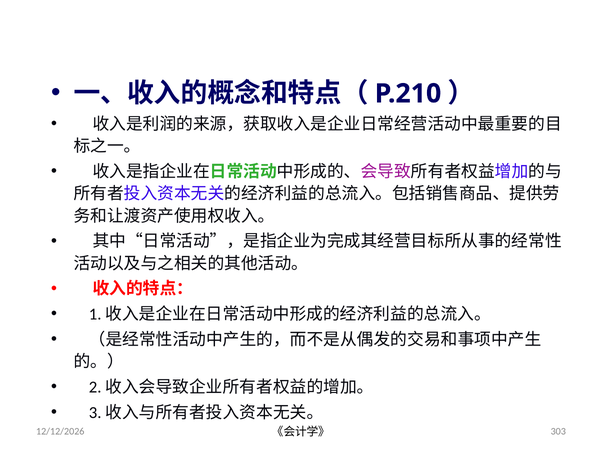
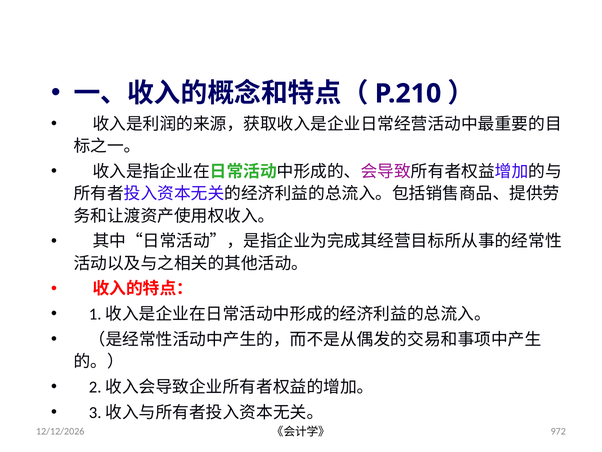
303: 303 -> 972
